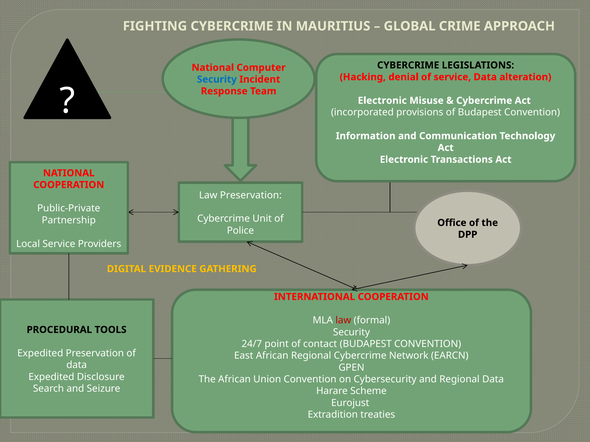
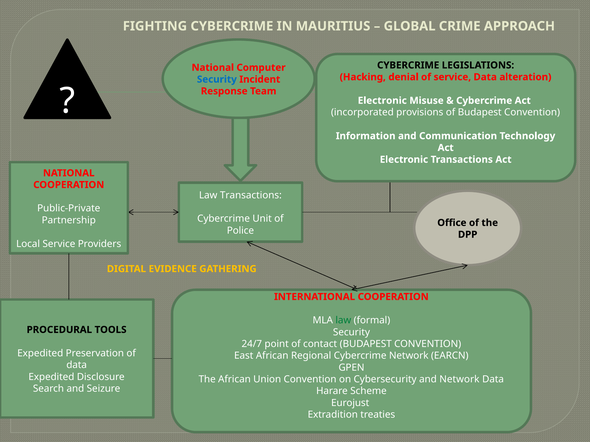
Law Preservation: Preservation -> Transactions
law at (343, 321) colour: red -> green
and Regional: Regional -> Network
